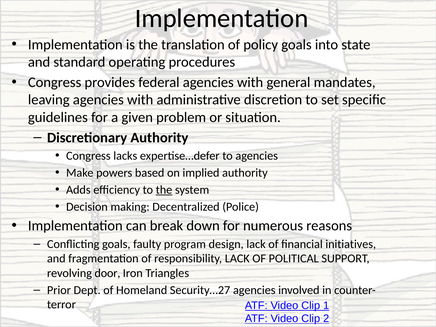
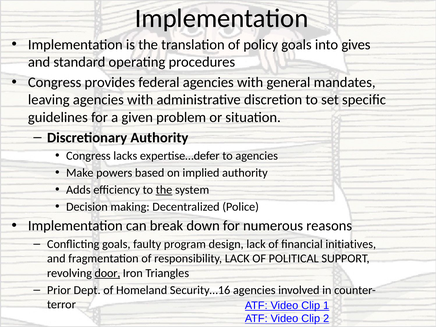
state: state -> gives
door underline: none -> present
Security…27: Security…27 -> Security…16
